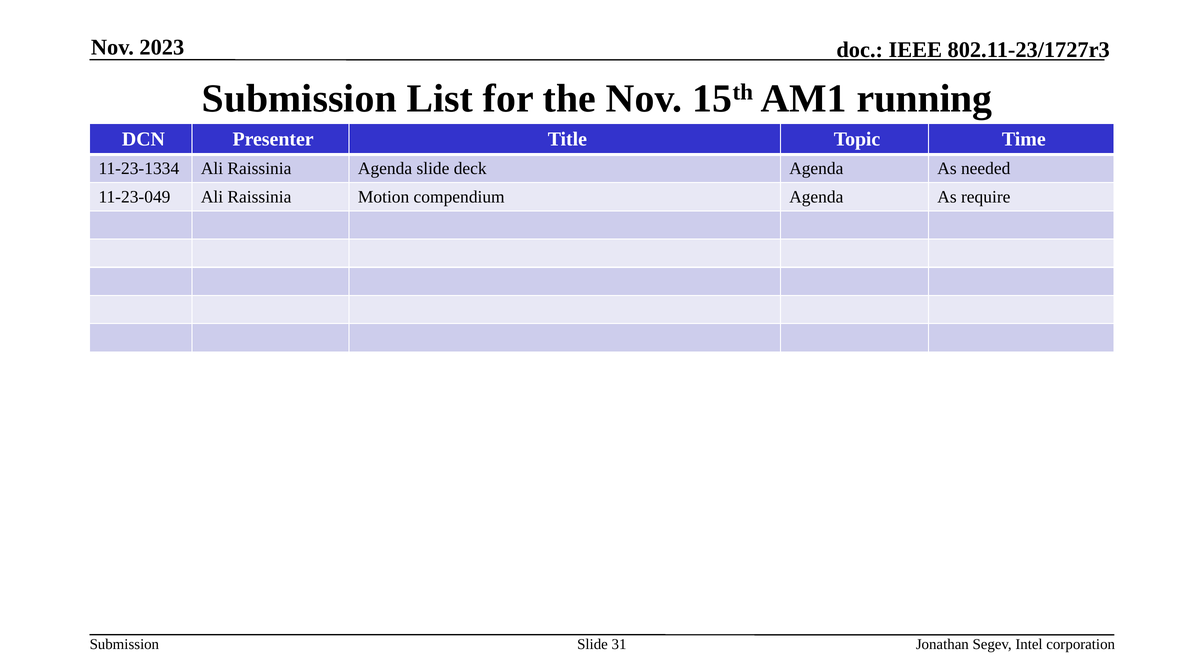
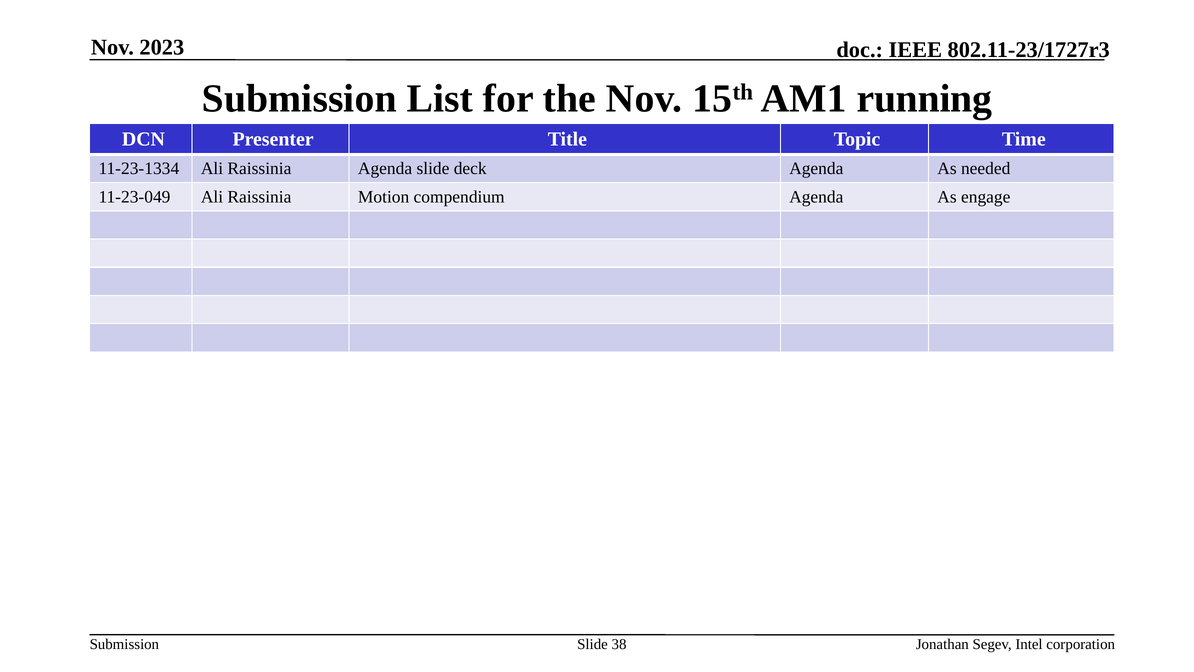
require: require -> engage
31: 31 -> 38
